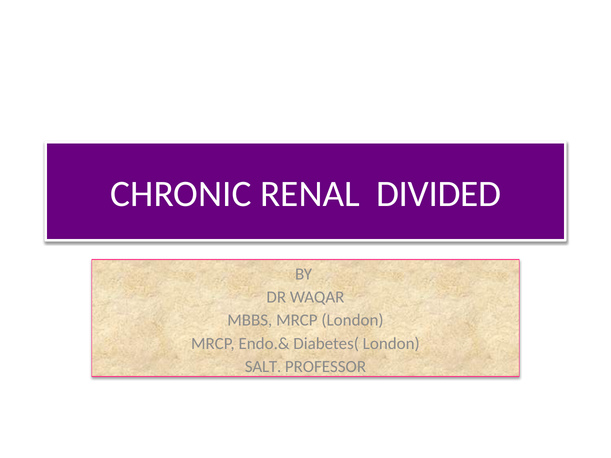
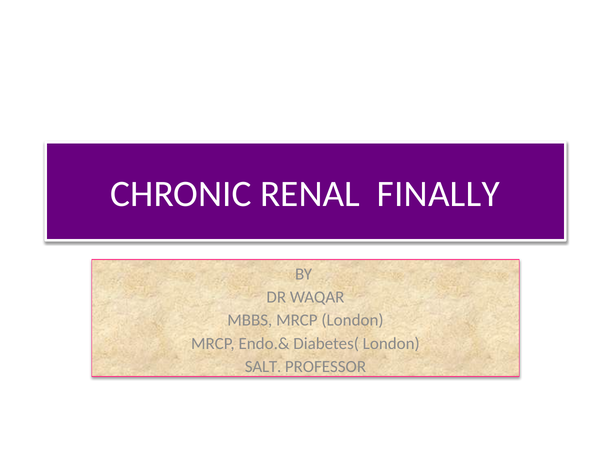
DIVIDED: DIVIDED -> FINALLY
